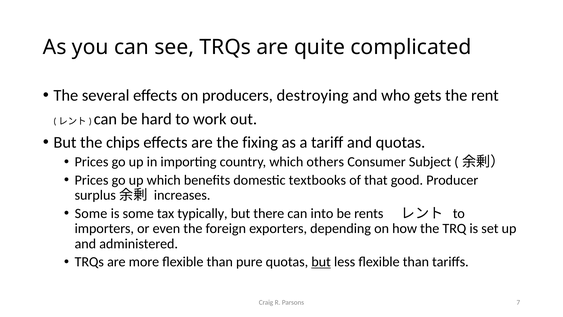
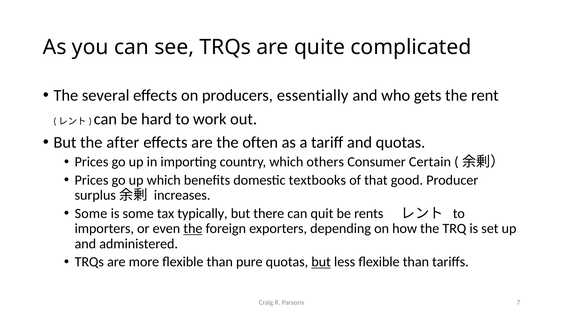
destroying: destroying -> essentially
chips: chips -> after
fixing: fixing -> often
Subject: Subject -> Certain
into: into -> quit
the at (193, 228) underline: none -> present
